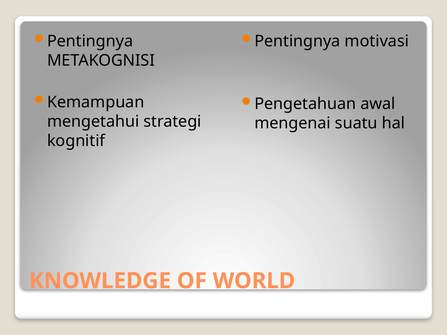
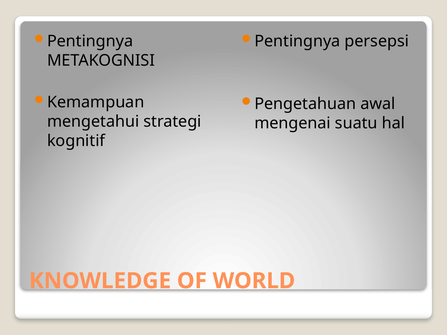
motivasi: motivasi -> persepsi
